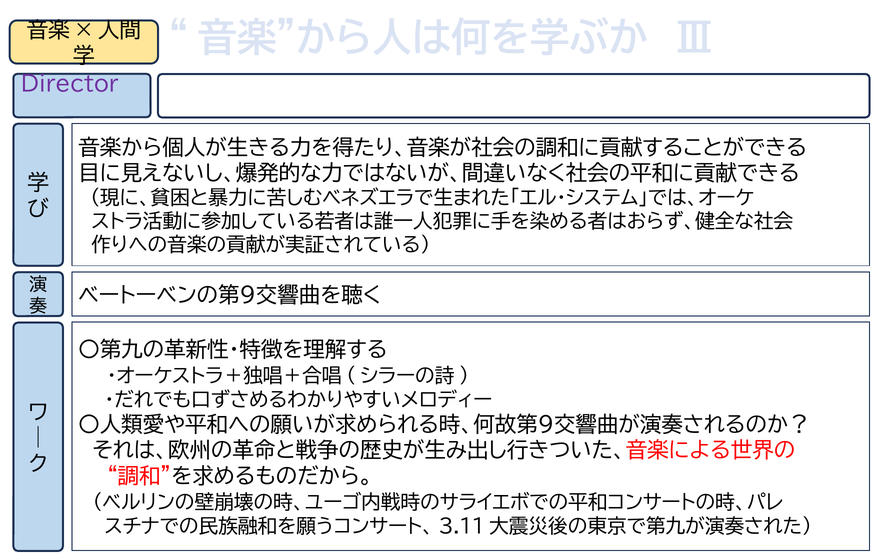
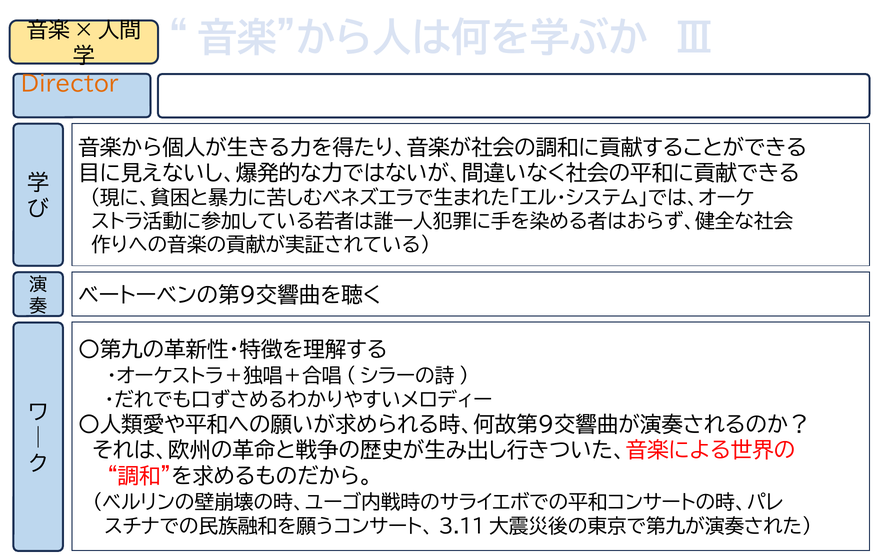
Director colour: purple -> orange
